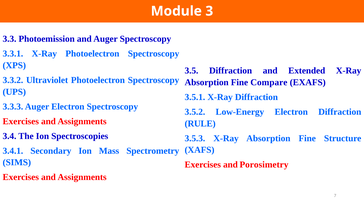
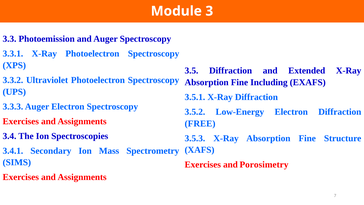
Compare: Compare -> Including
RULE: RULE -> FREE
